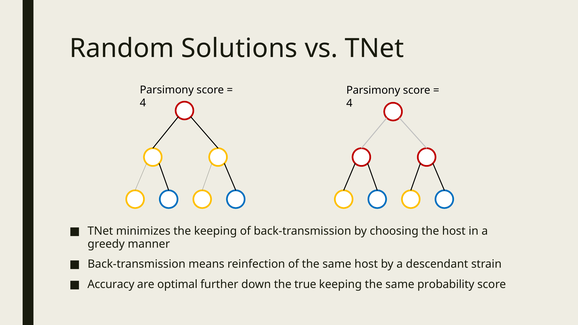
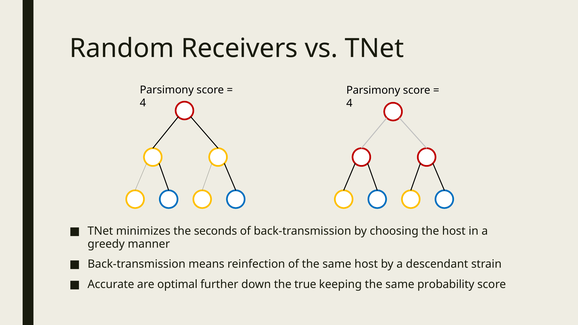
Solutions: Solutions -> Receivers
the keeping: keeping -> seconds
Accuracy: Accuracy -> Accurate
